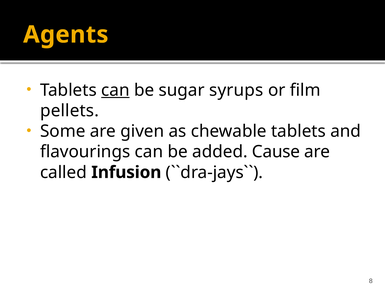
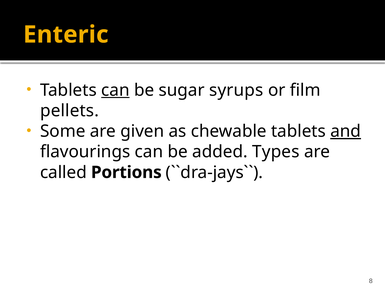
Agents: Agents -> Enteric
and underline: none -> present
Cause: Cause -> Types
Infusion: Infusion -> Portions
